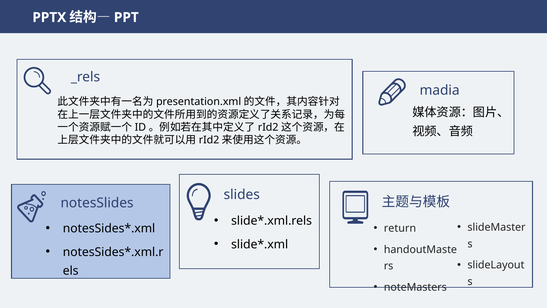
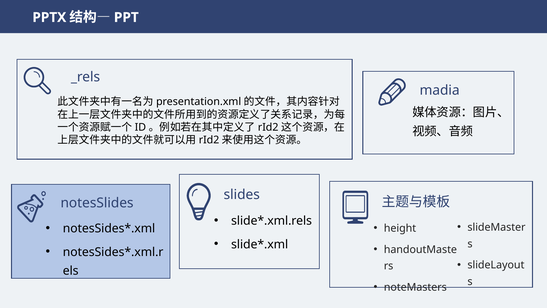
return: return -> height
